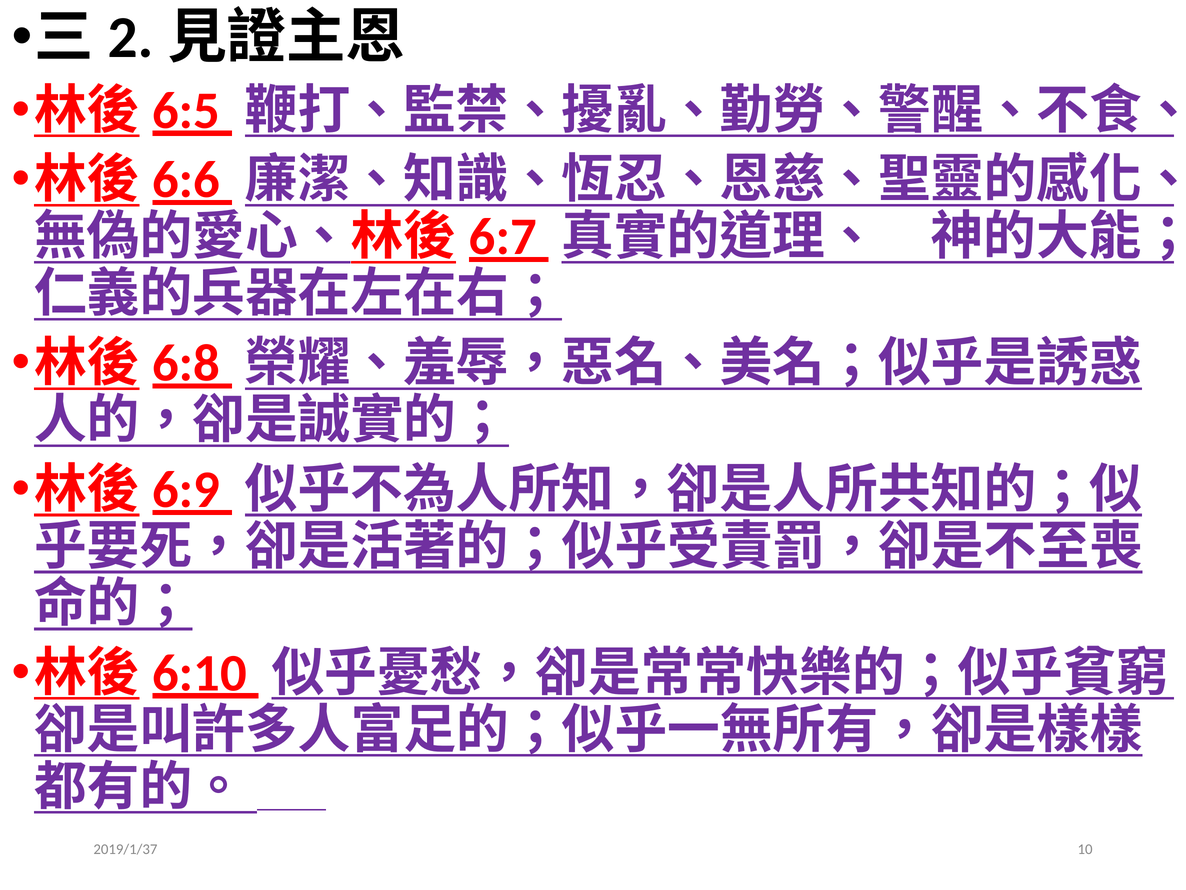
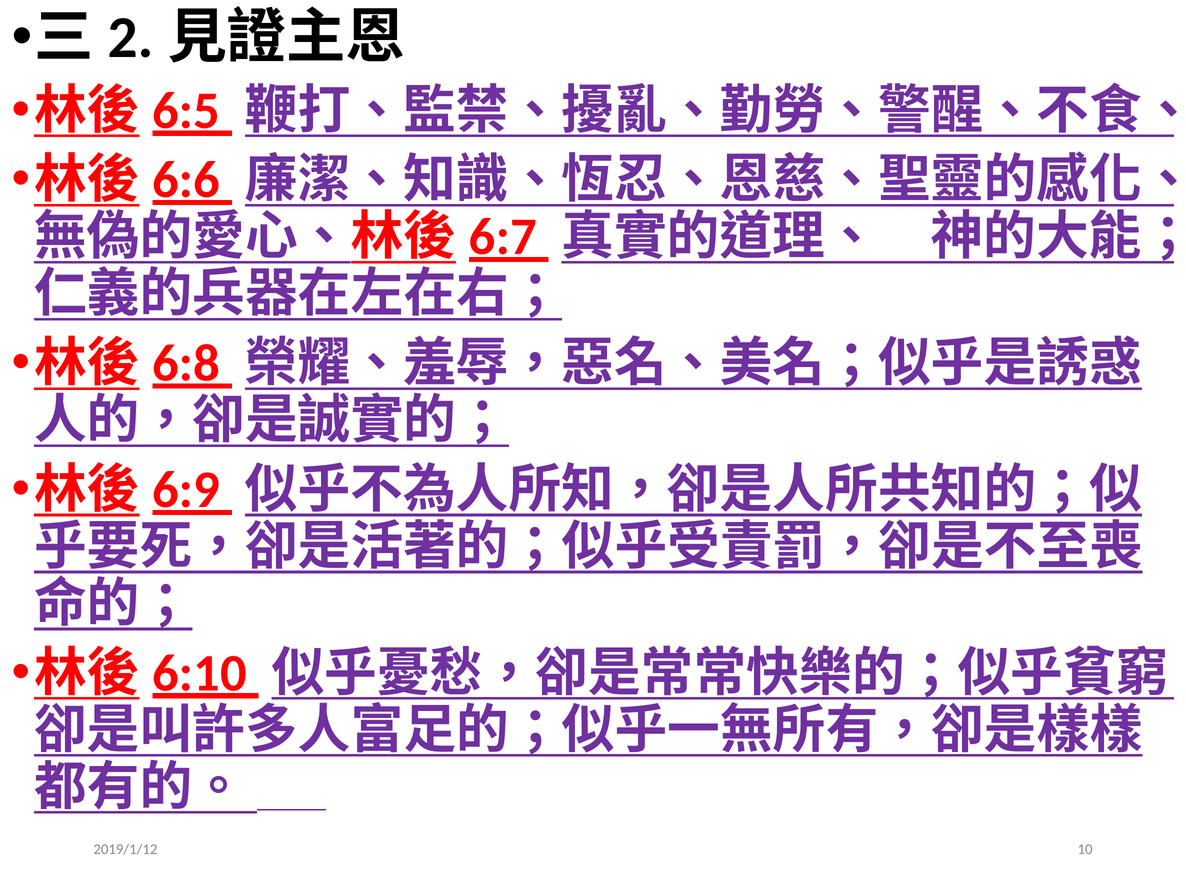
2019/1/37: 2019/1/37 -> 2019/1/12
